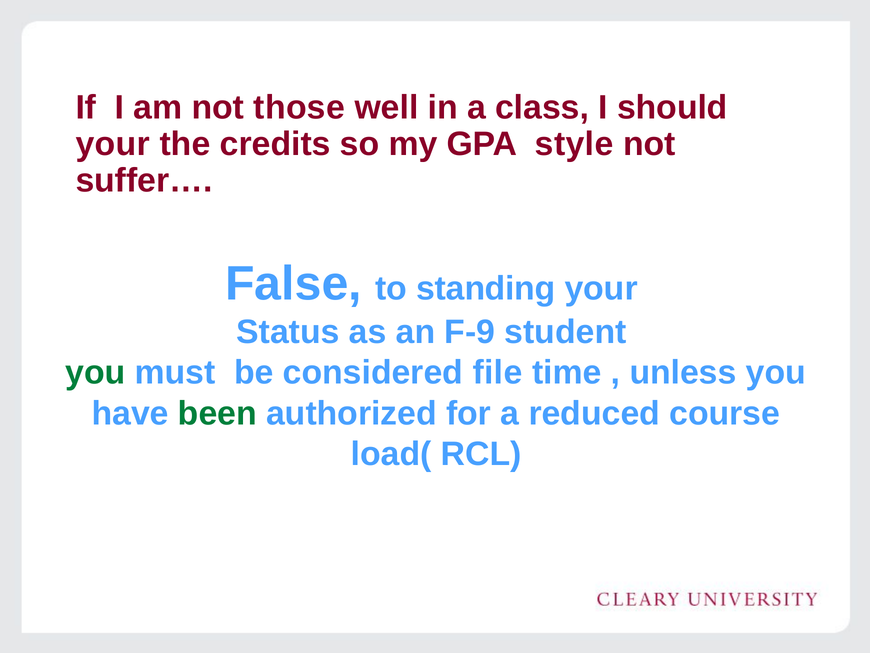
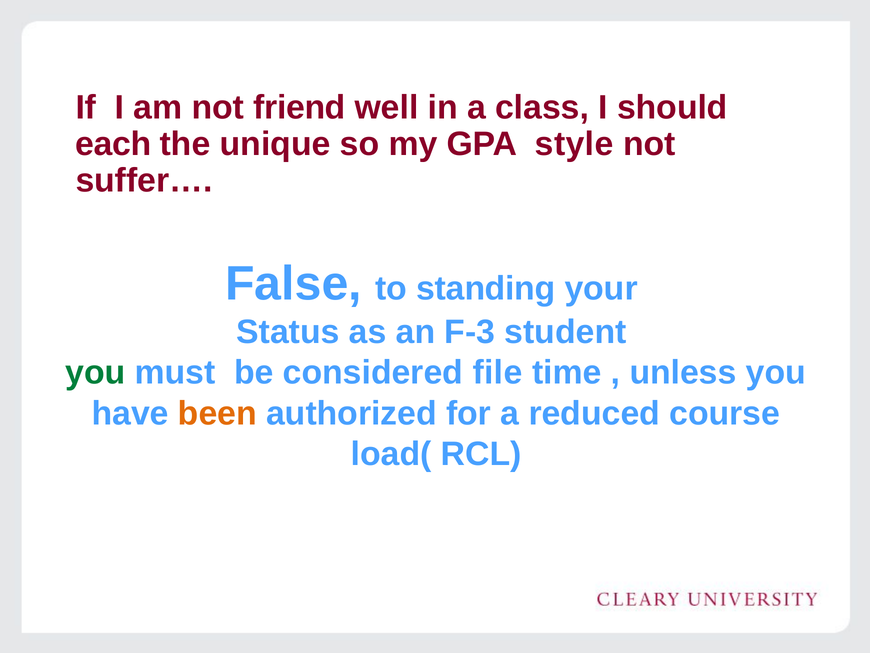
those: those -> friend
your at (113, 144): your -> each
credits: credits -> unique
F-9: F-9 -> F-3
been colour: green -> orange
